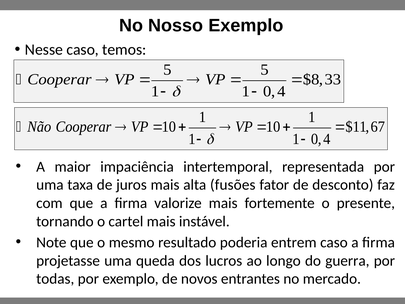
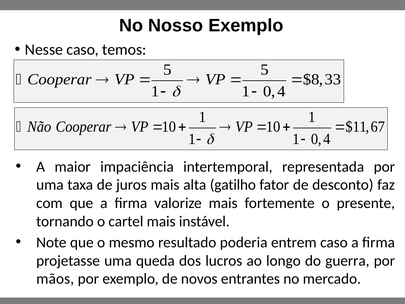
fusões: fusões -> gatilho
todas: todas -> mãos
